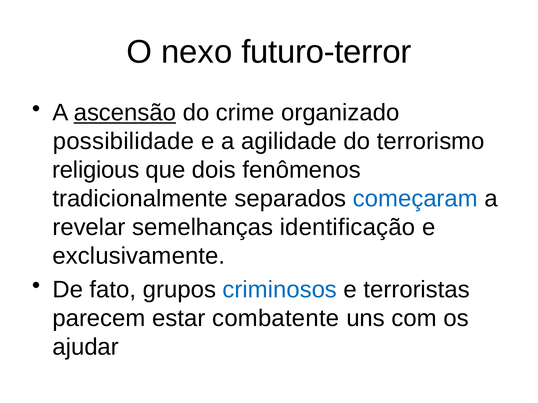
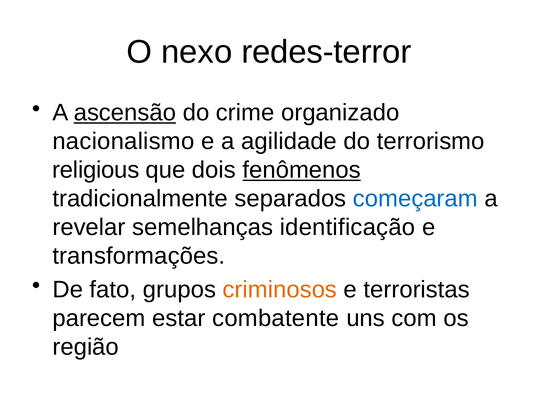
futuro-terror: futuro-terror -> redes-terror
possibilidade: possibilidade -> nacionalismo
fenômenos underline: none -> present
exclusivamente: exclusivamente -> transformações
criminosos colour: blue -> orange
ajudar: ajudar -> região
